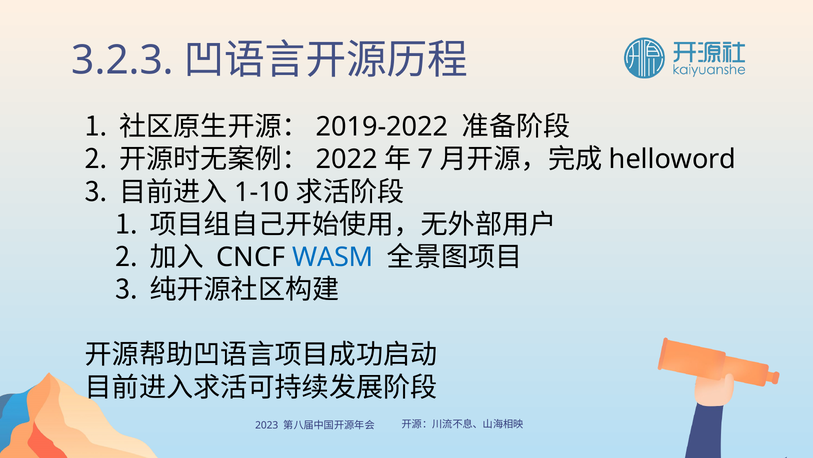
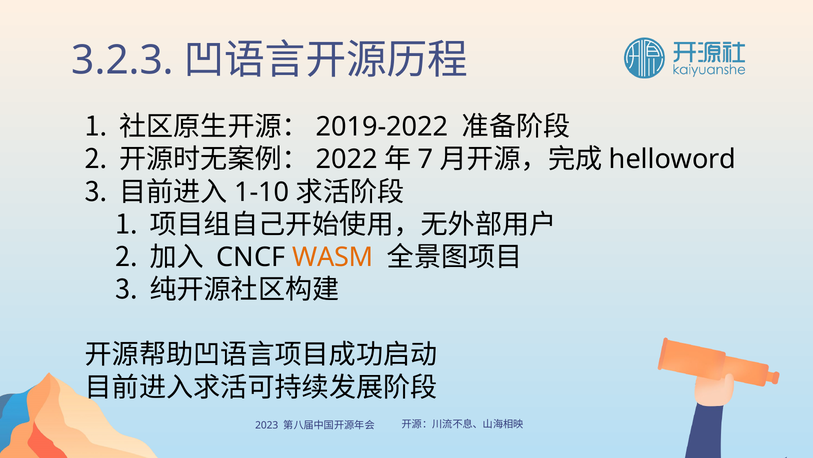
WASM colour: blue -> orange
